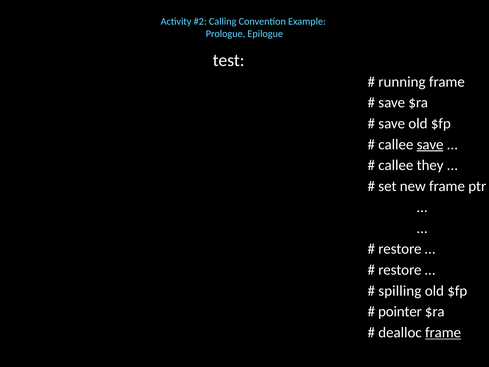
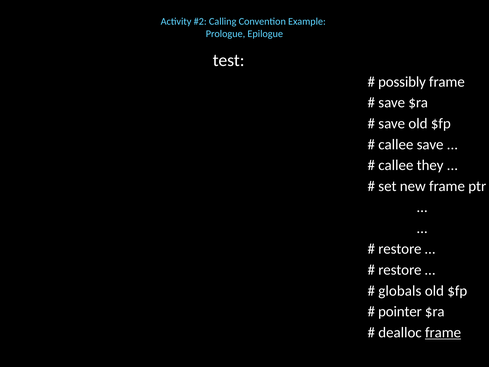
running: running -> possibly
save at (430, 144) underline: present -> none
spilling: spilling -> globals
